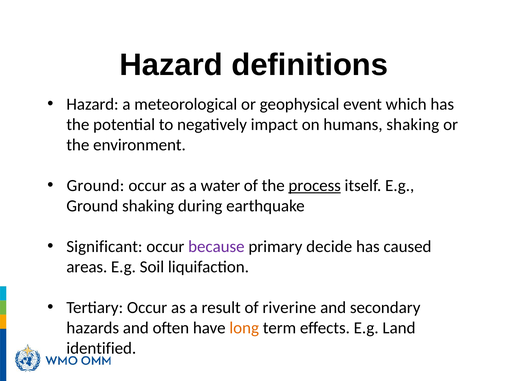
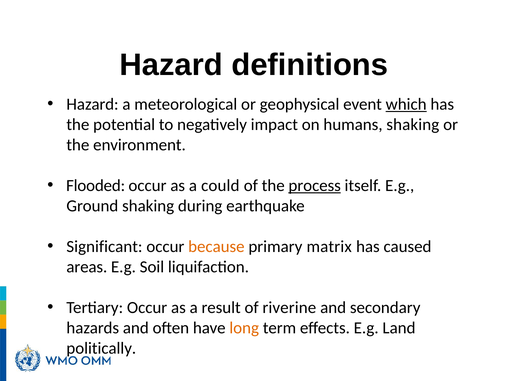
which underline: none -> present
Ground at (95, 186): Ground -> Flooded
water: water -> could
because colour: purple -> orange
decide: decide -> matrix
identified: identified -> politically
